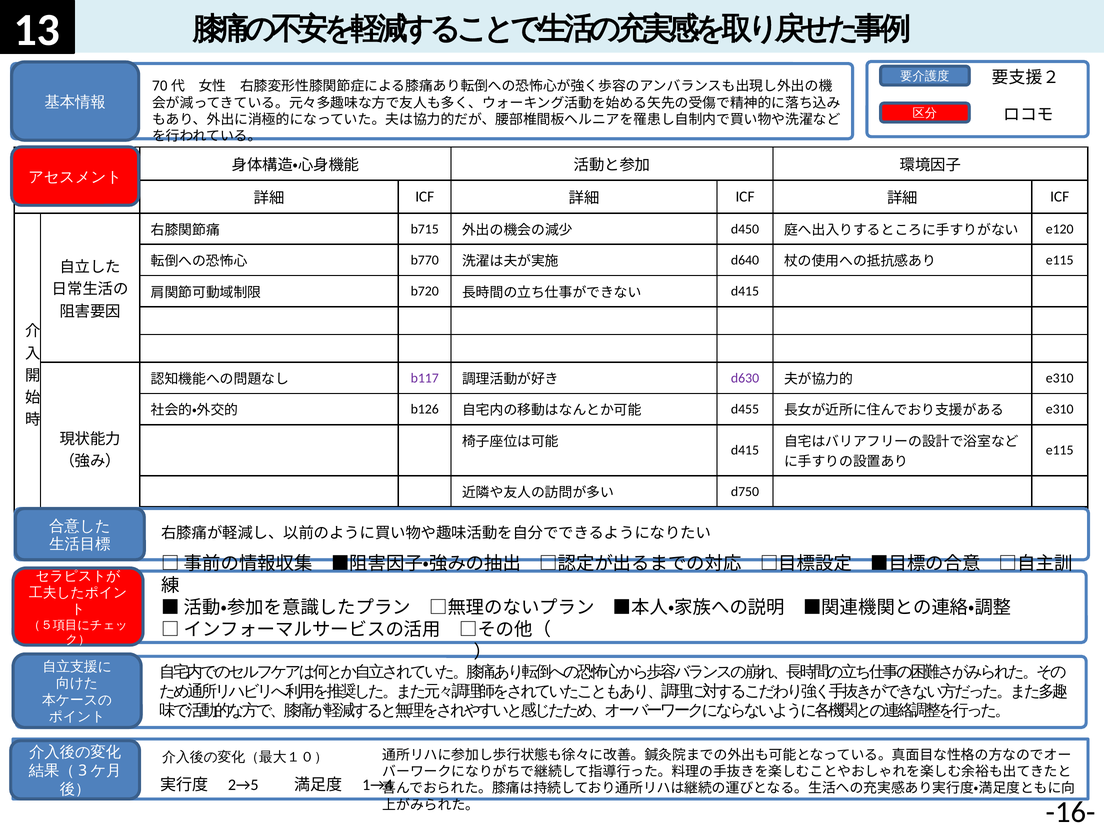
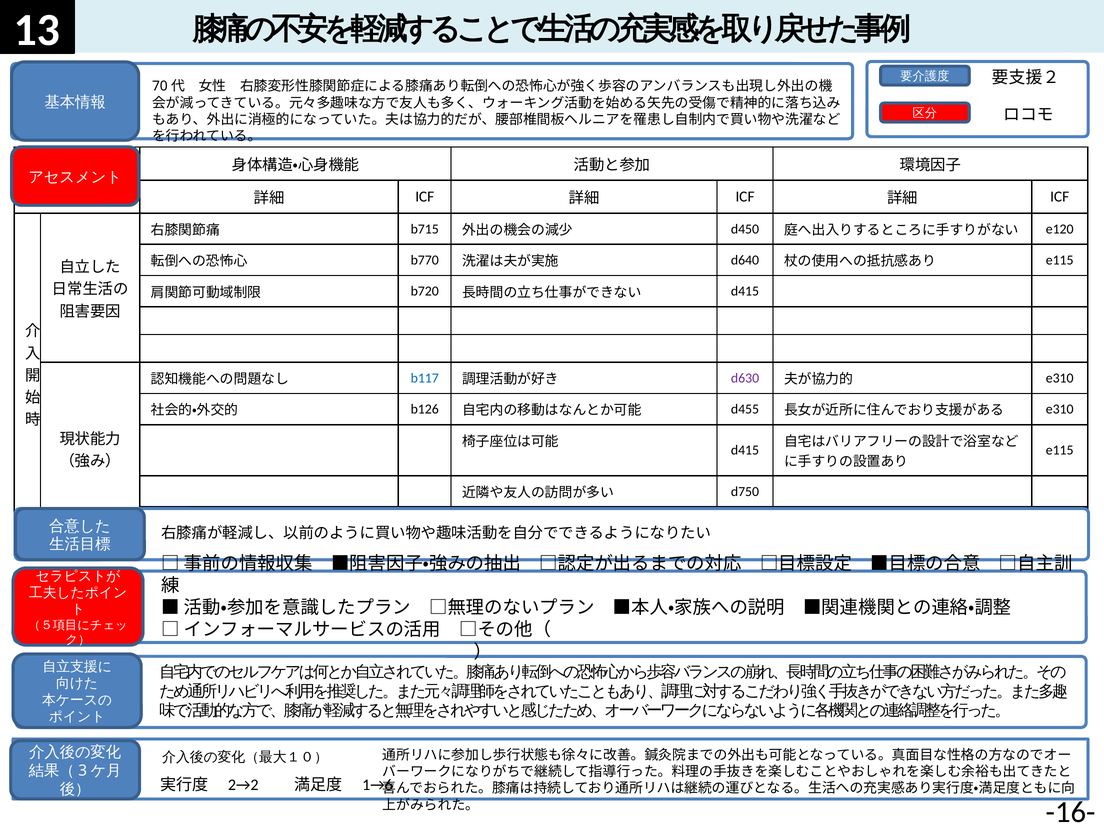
b117 colour: purple -> blue
2→5: 2→5 -> 2→2
1→4: 1→4 -> 1→6
